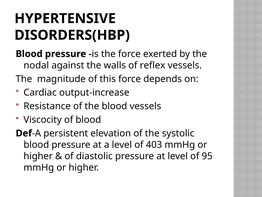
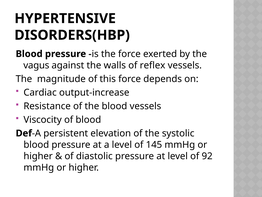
nodal: nodal -> vagus
403: 403 -> 145
95: 95 -> 92
